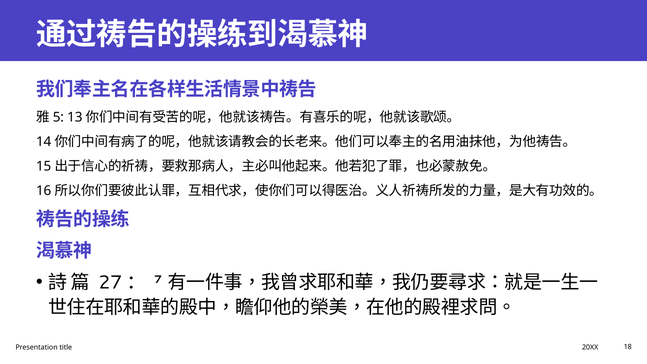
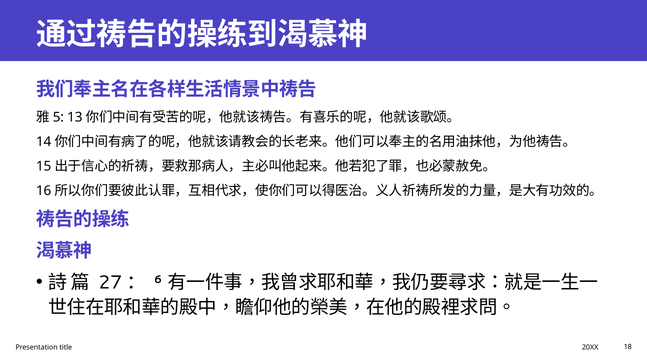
7: 7 -> 6
